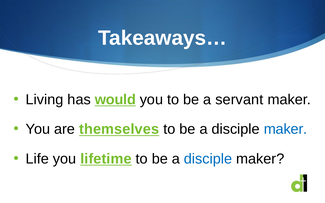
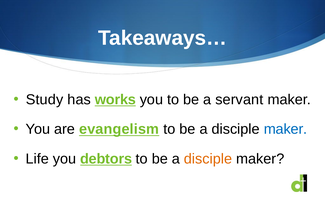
Living: Living -> Study
would: would -> works
themselves: themselves -> evangelism
lifetime: lifetime -> debtors
disciple at (208, 159) colour: blue -> orange
